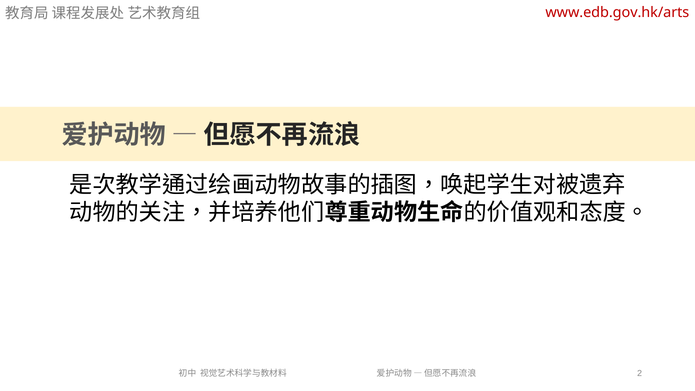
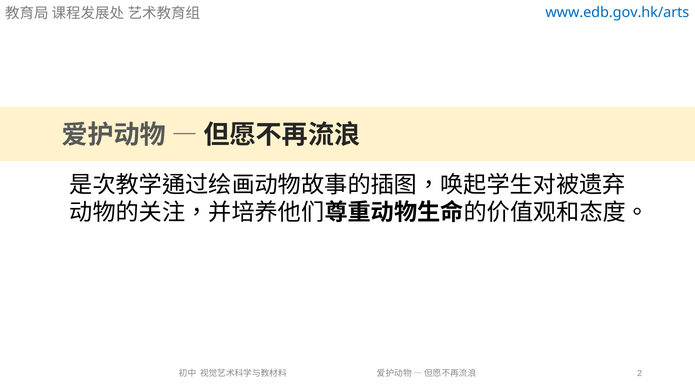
www.edb.gov.hk/arts colour: red -> blue
